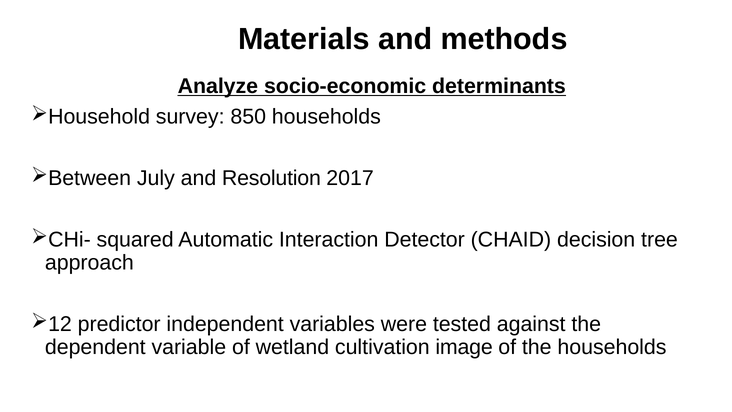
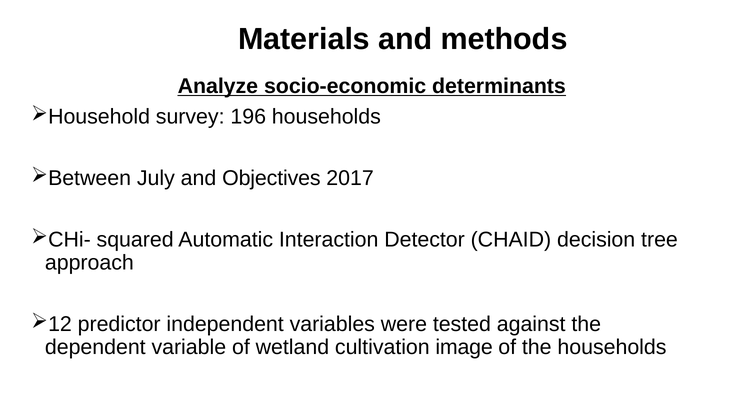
850: 850 -> 196
Resolution: Resolution -> Objectives
